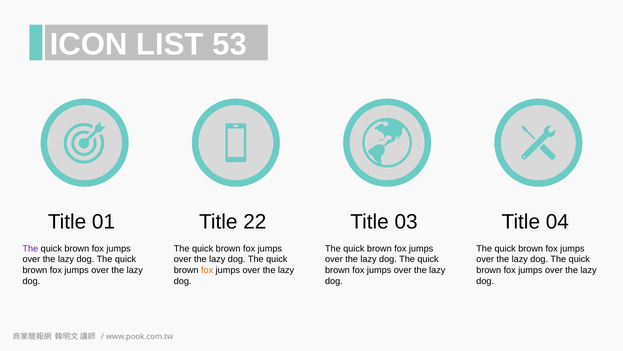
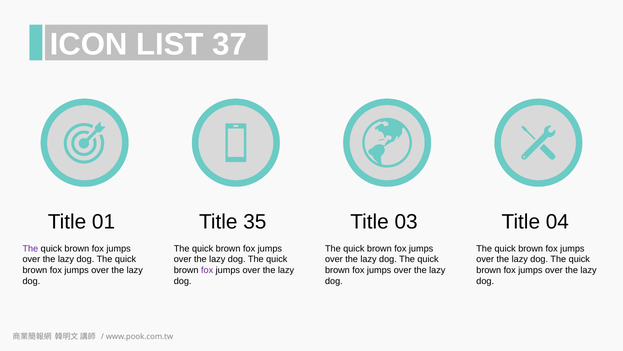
53: 53 -> 37
22: 22 -> 35
fox at (207, 270) colour: orange -> purple
